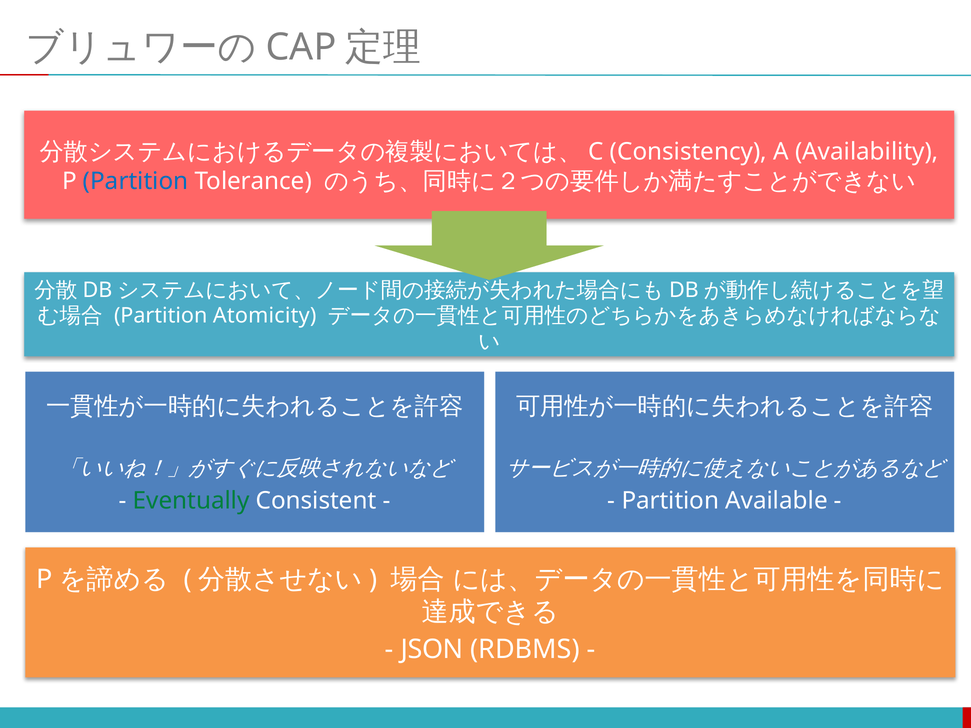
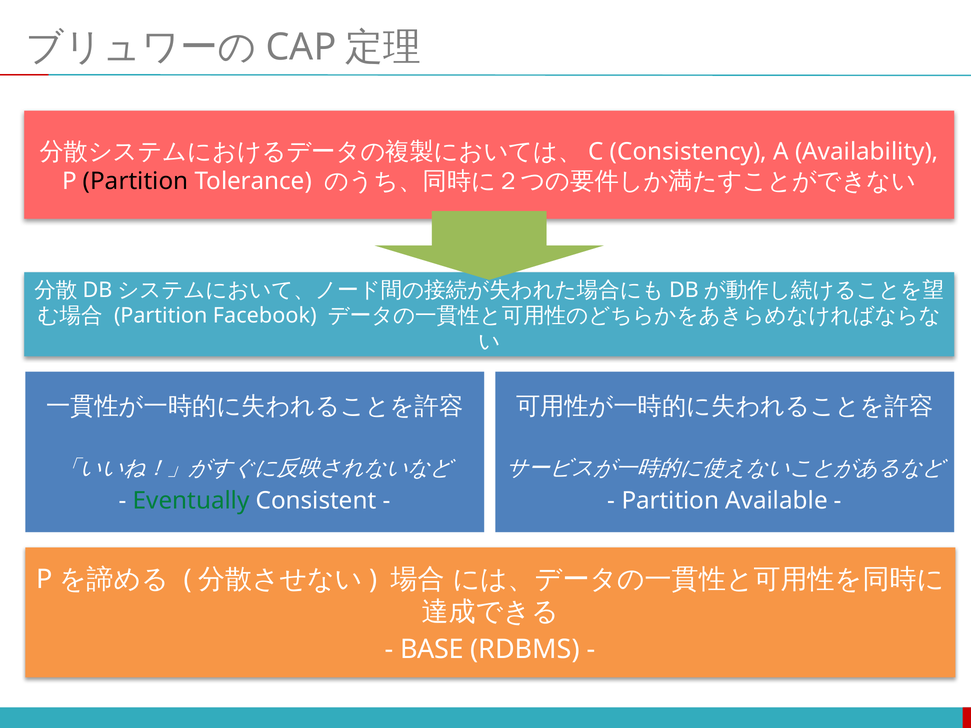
Partition at (136, 181) colour: blue -> black
Atomicity: Atomicity -> Facebook
JSON: JSON -> BASE
